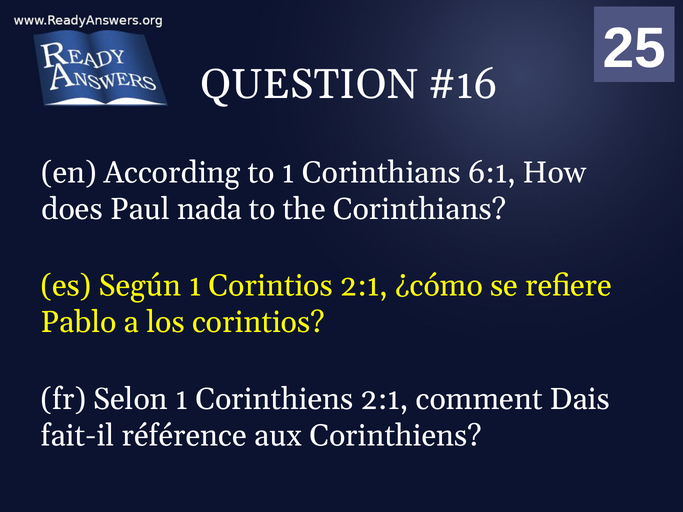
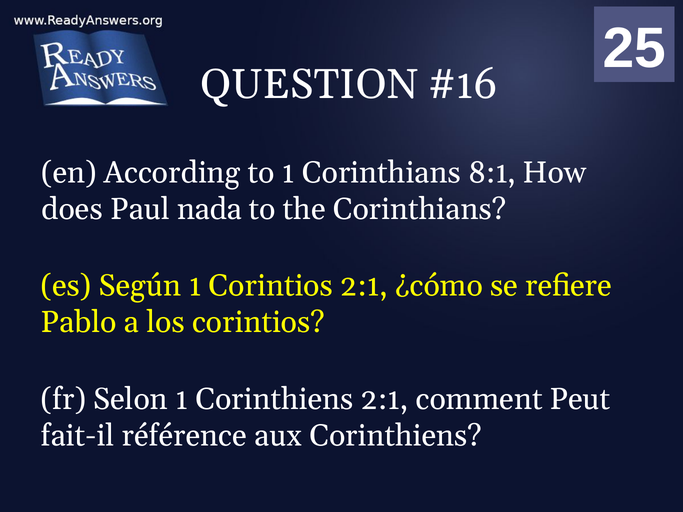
6:1: 6:1 -> 8:1
Dais: Dais -> Peut
